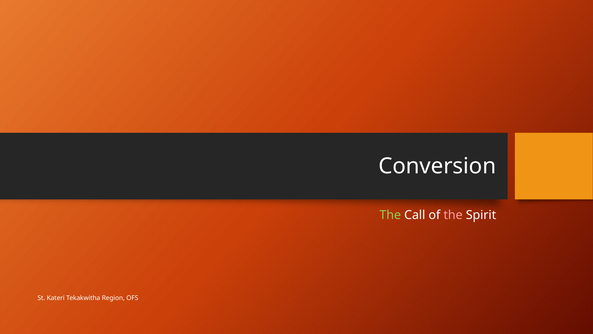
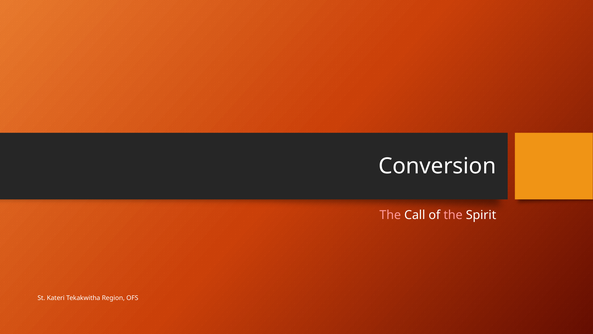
The at (390, 215) colour: light green -> pink
